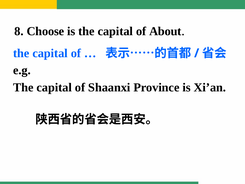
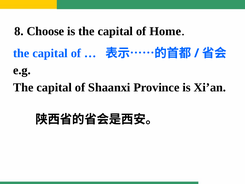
About: About -> Home
